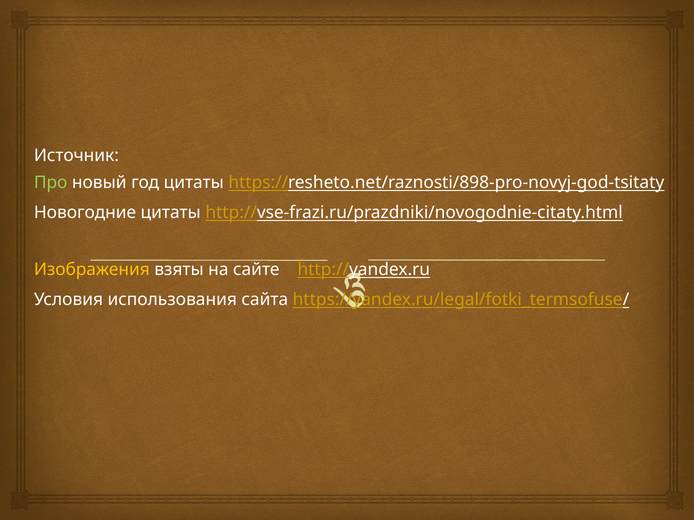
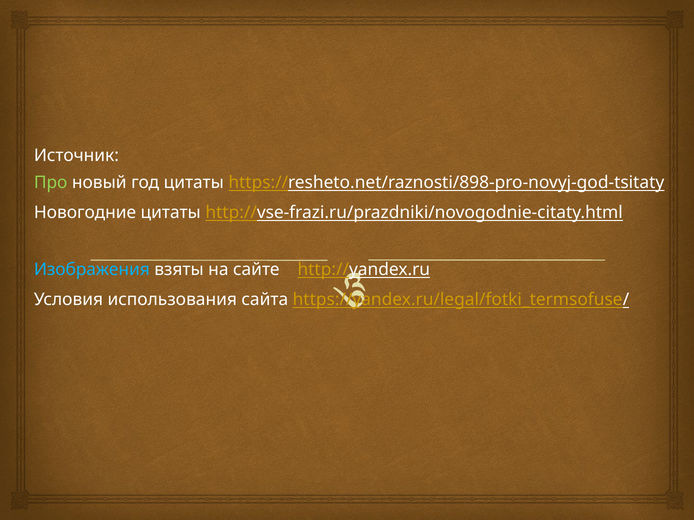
Изображения colour: yellow -> light blue
